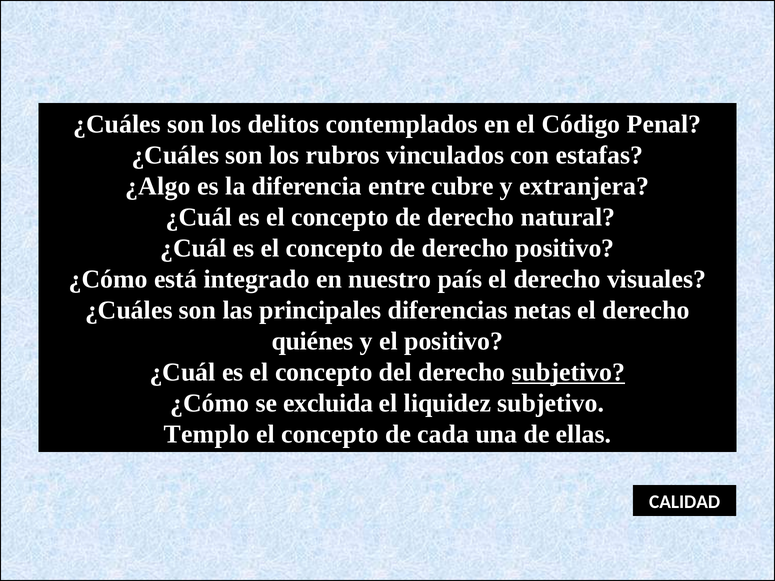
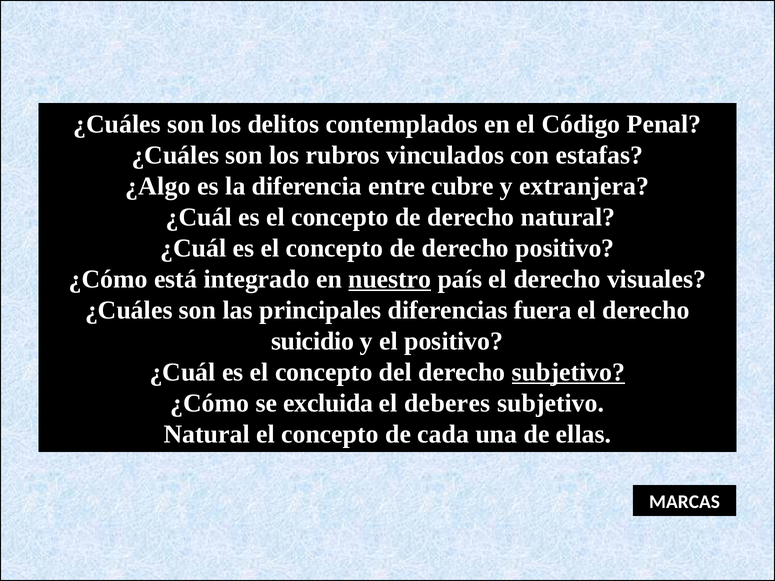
nuestro underline: none -> present
netas: netas -> fuera
quiénes: quiénes -> suicidio
liquidez: liquidez -> deberes
Templo at (207, 434): Templo -> Natural
CALIDAD: CALIDAD -> MARCAS
